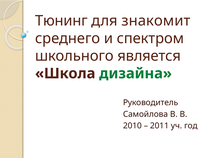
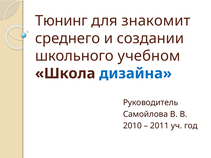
спектром: спектром -> создании
является: является -> учебном
дизайна colour: green -> blue
